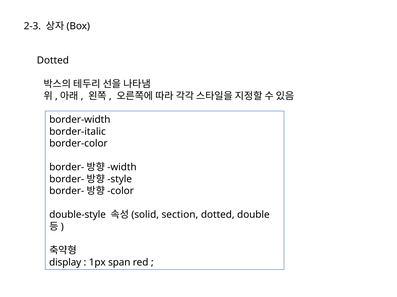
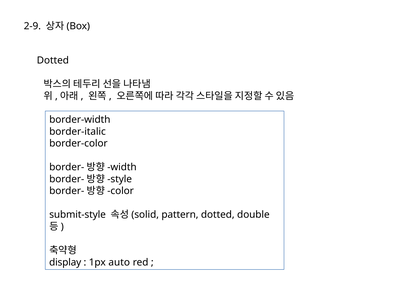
2-3: 2-3 -> 2-9
double-style: double-style -> submit-style
section: section -> pattern
span: span -> auto
